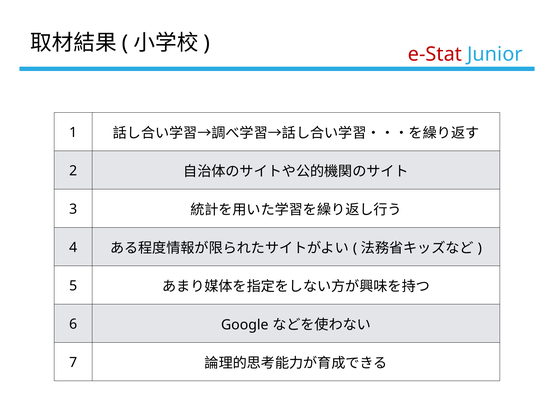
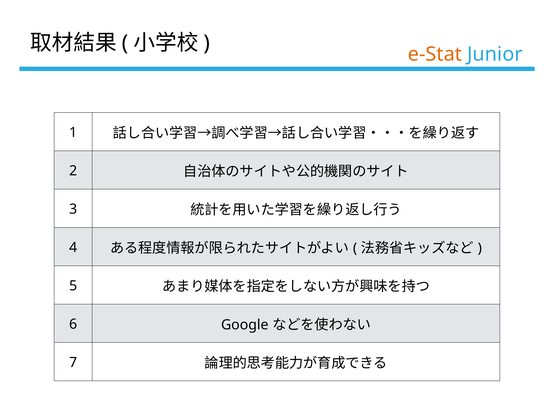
e-Stat colour: red -> orange
